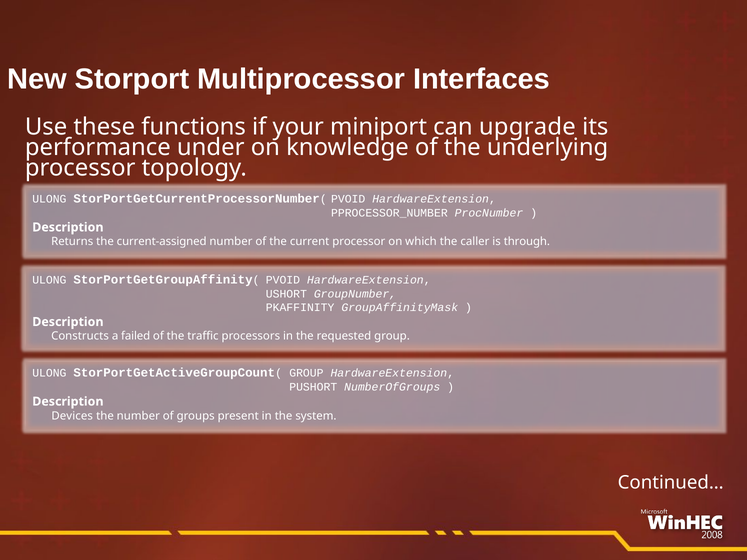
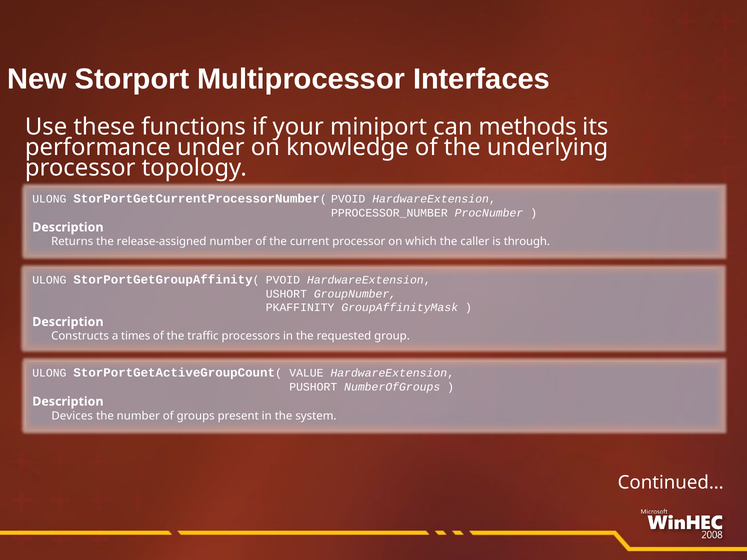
upgrade: upgrade -> methods
current-assigned: current-assigned -> release-assigned
failed: failed -> times
StorPortGetActiveGroupCount( GROUP: GROUP -> VALUE
